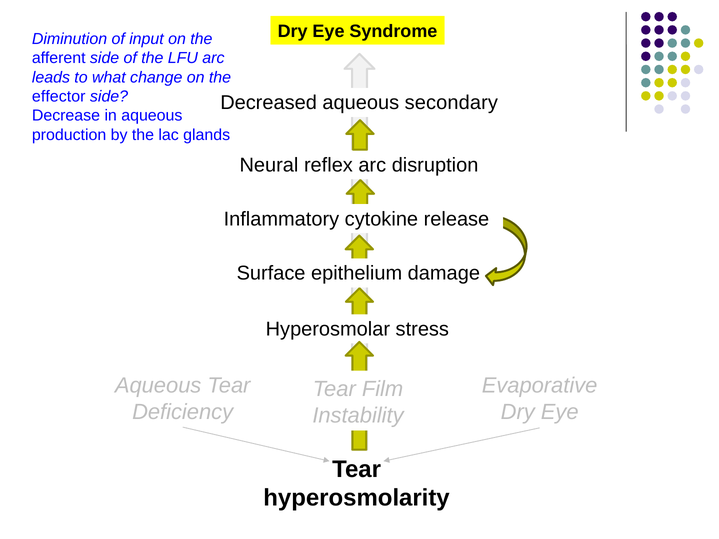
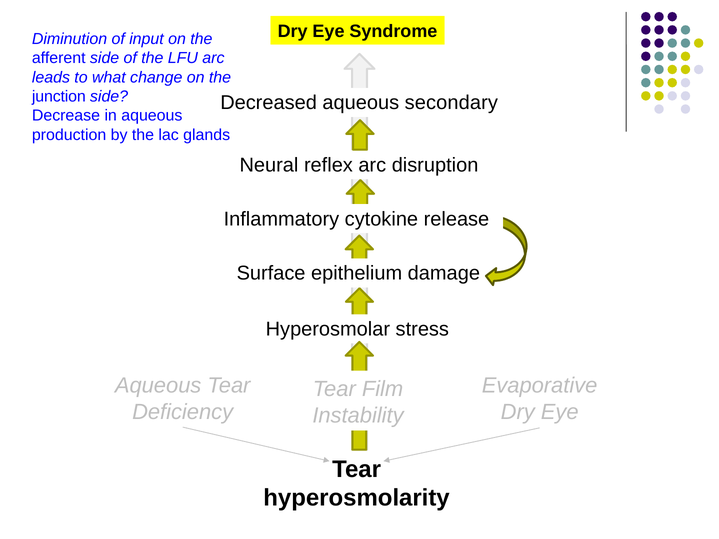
effector: effector -> junction
